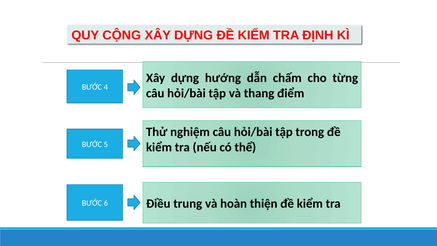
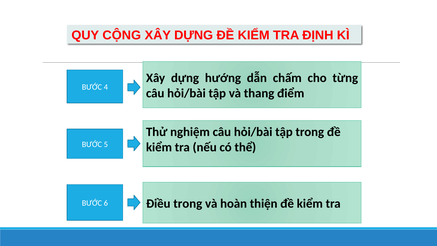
Điều trung: trung -> trong
